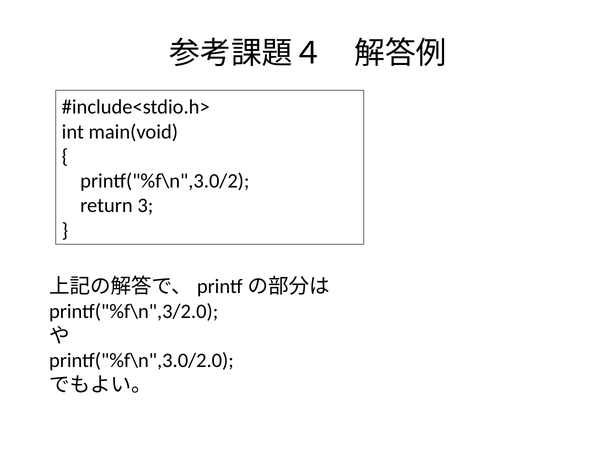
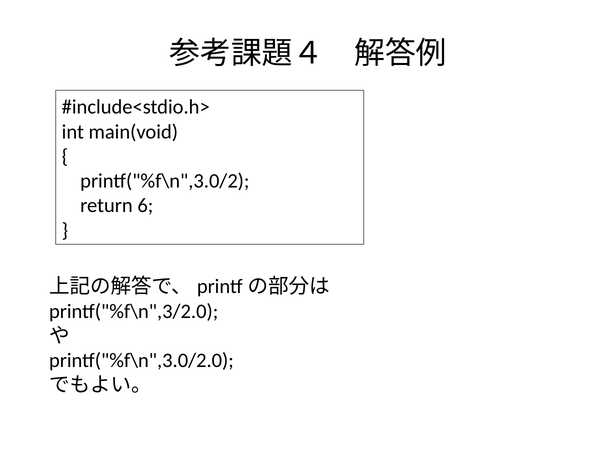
3: 3 -> 6
